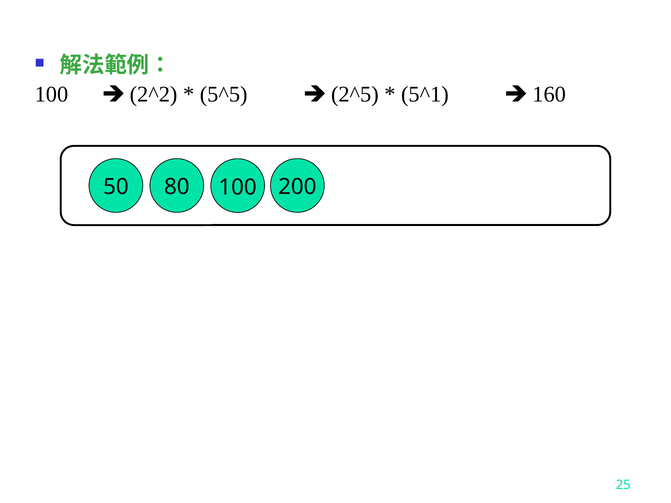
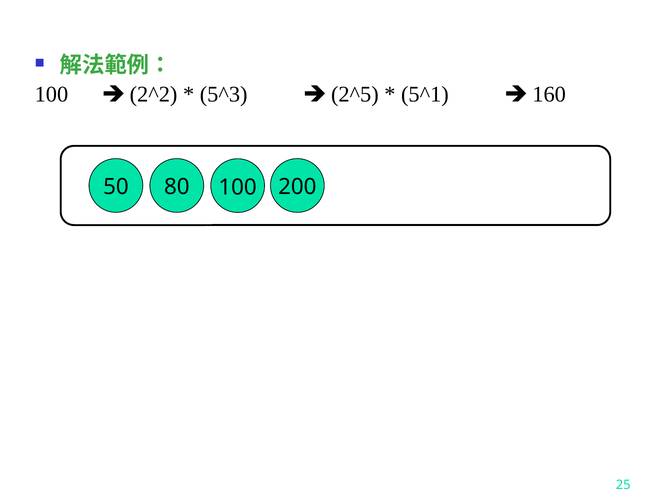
5^5: 5^5 -> 5^3
